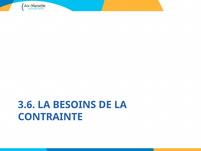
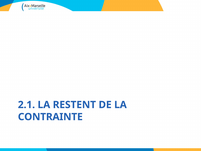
3.6: 3.6 -> 2.1
BESOINS: BESOINS -> RESTENT
